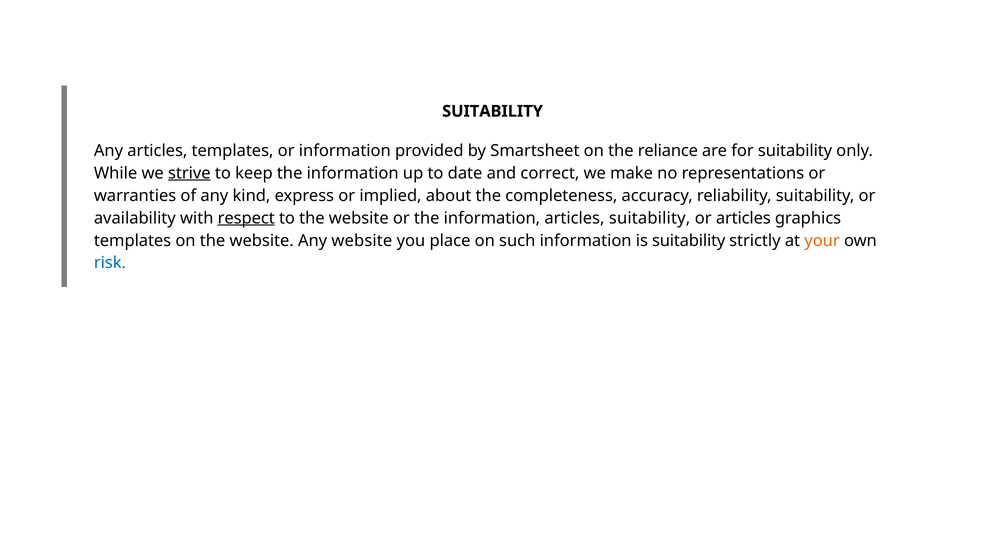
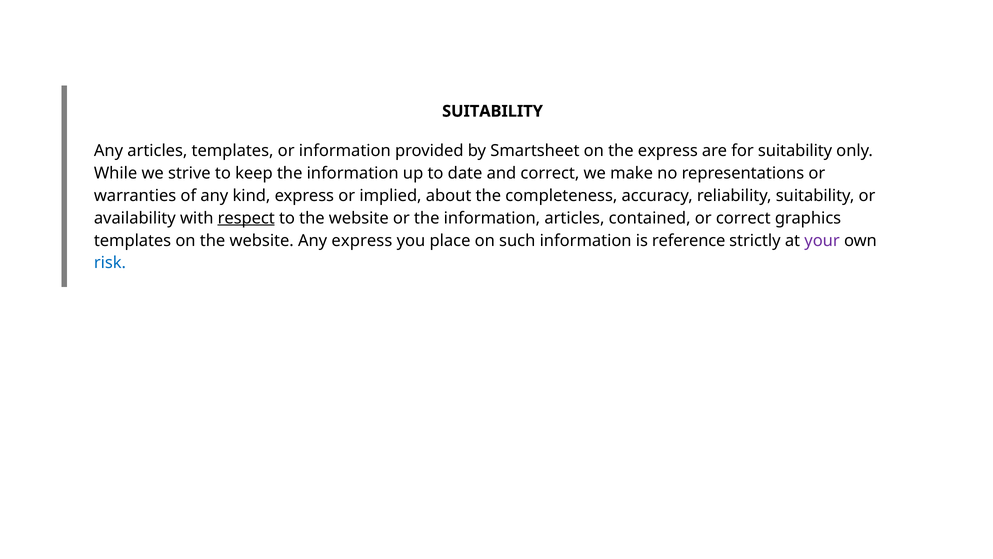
the reliance: reliance -> express
strive underline: present -> none
articles suitability: suitability -> contained
or articles: articles -> correct
Any website: website -> express
is suitability: suitability -> reference
your colour: orange -> purple
